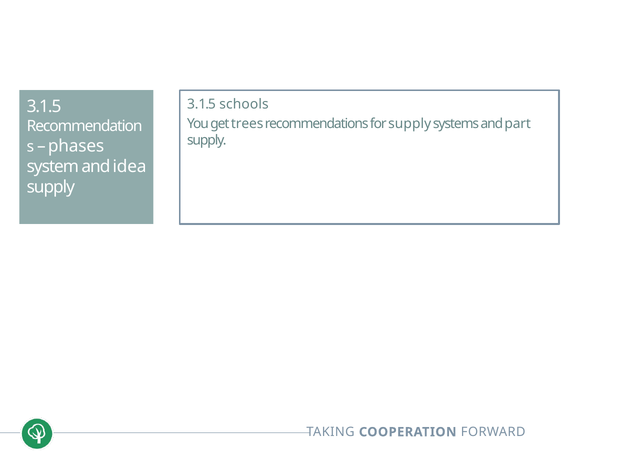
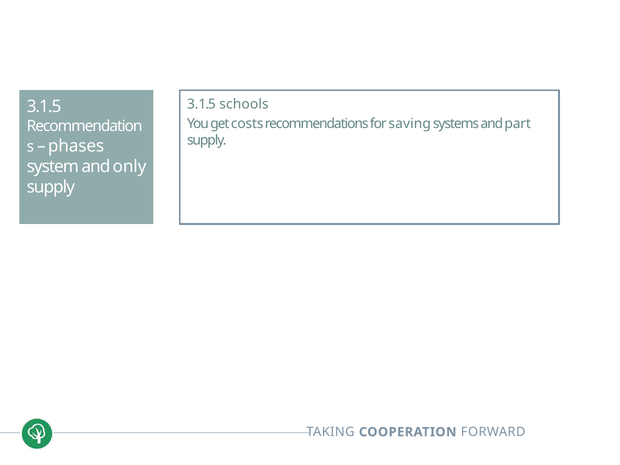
trees: trees -> costs
for supply: supply -> saving
idea: idea -> only
